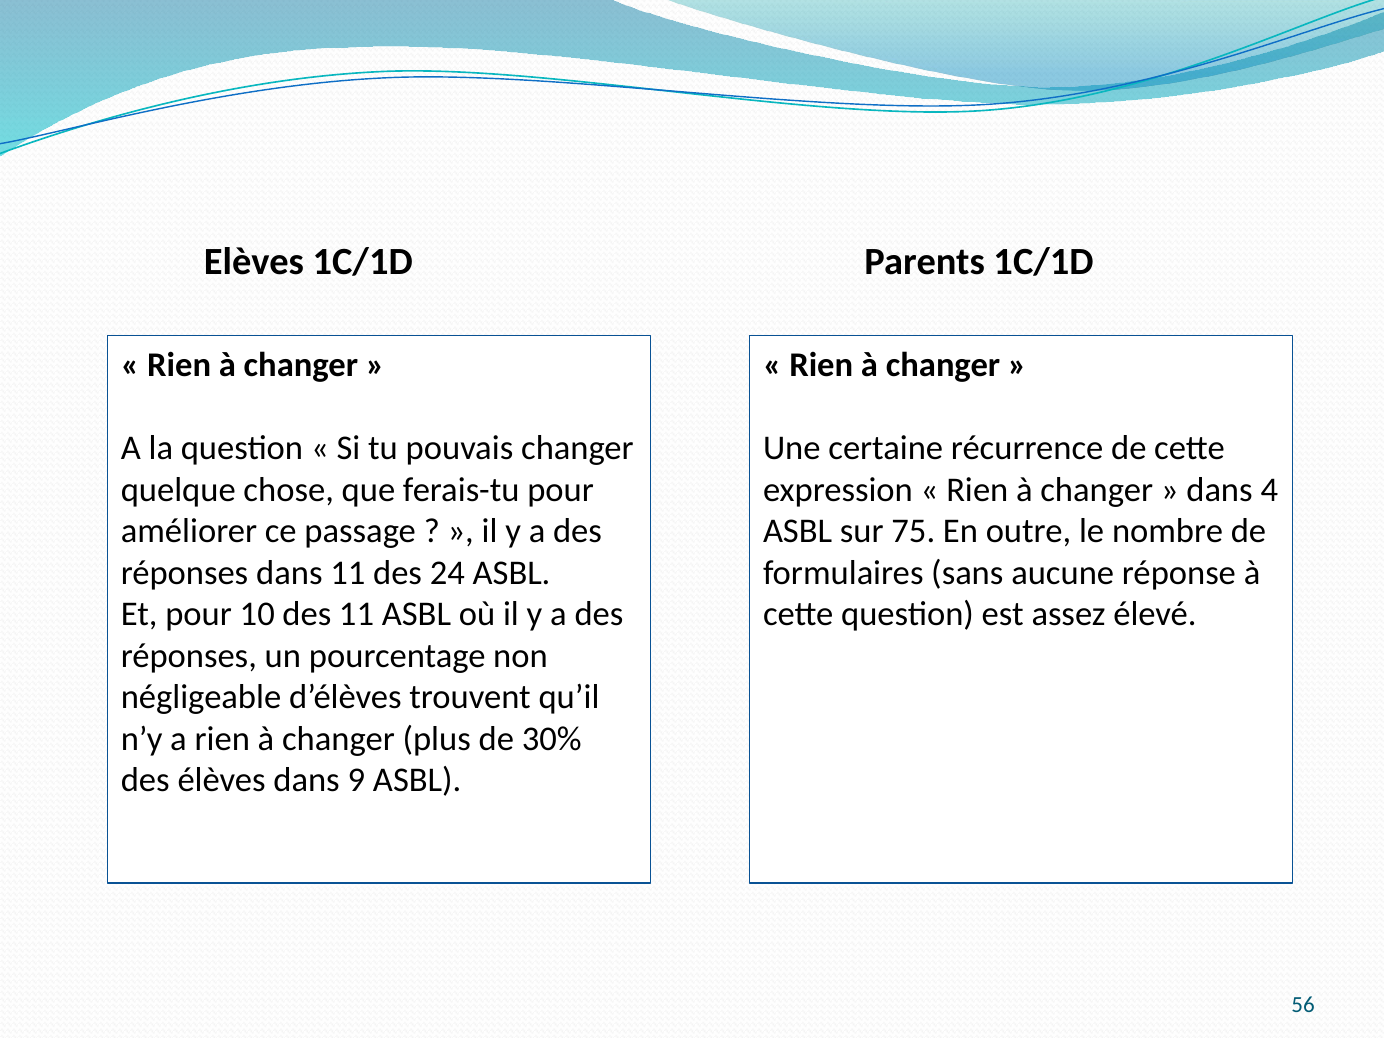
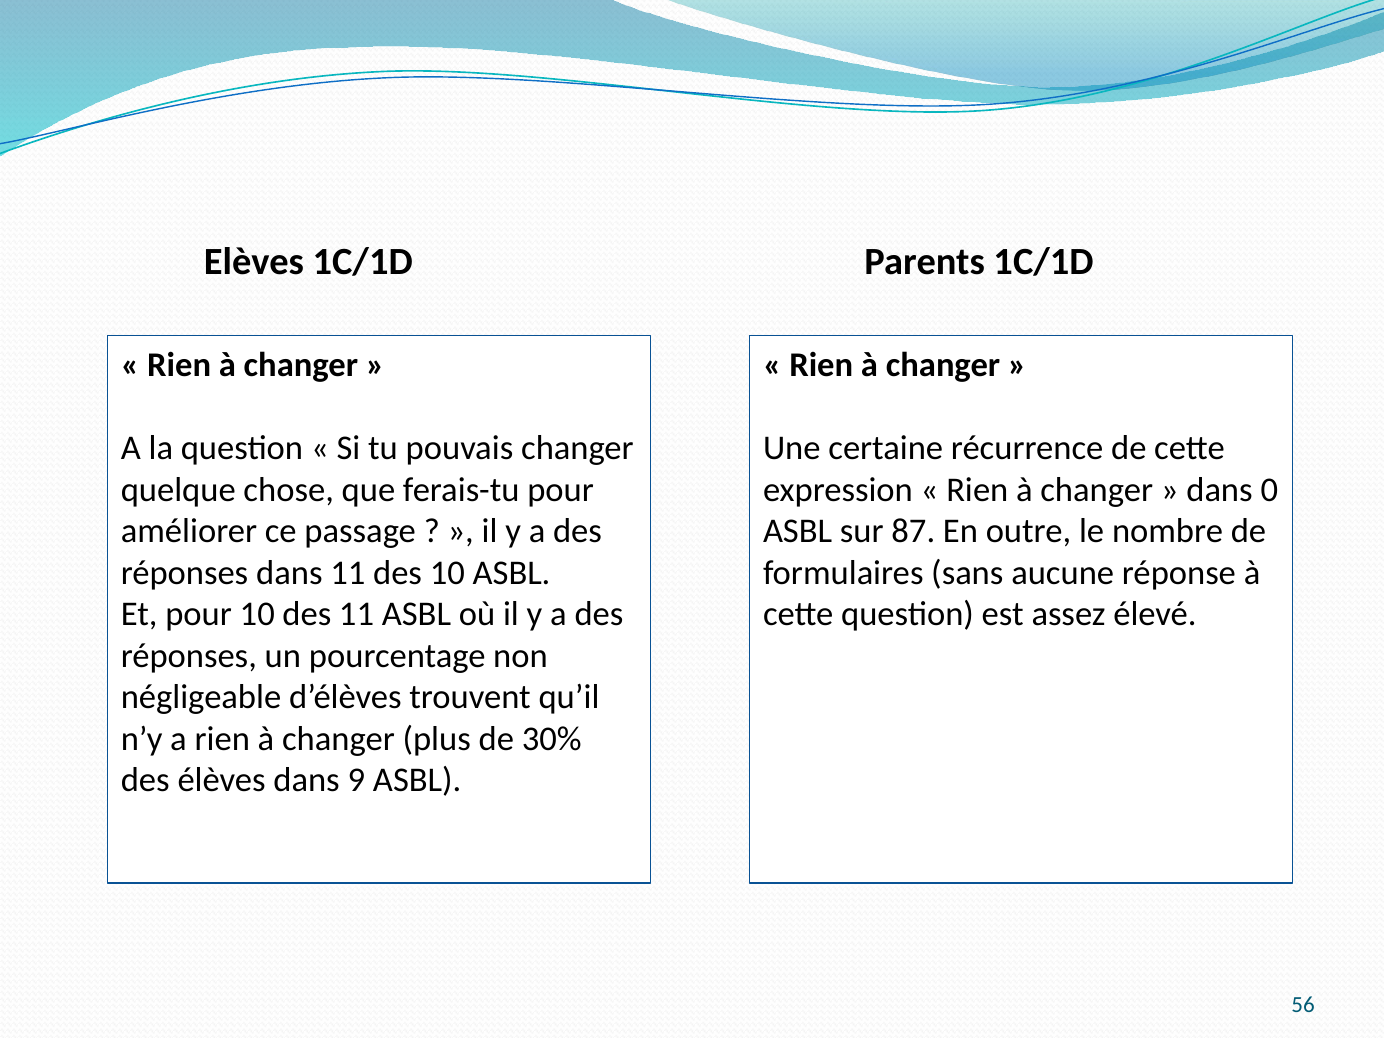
4: 4 -> 0
75: 75 -> 87
des 24: 24 -> 10
